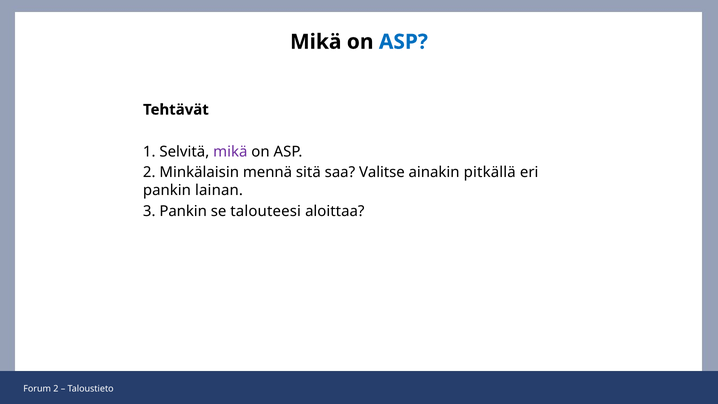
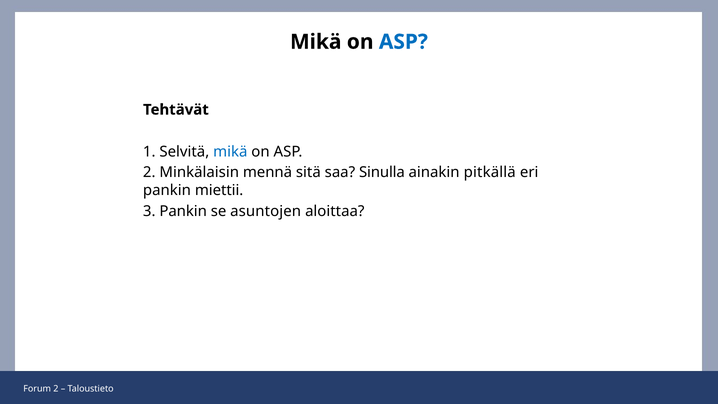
mikä at (230, 152) colour: purple -> blue
Valitse: Valitse -> Sinulla
lainan: lainan -> miettii
talouteesi: talouteesi -> asuntojen
